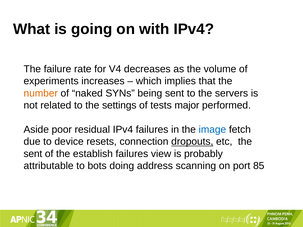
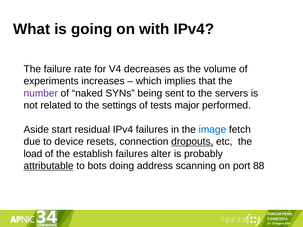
number colour: orange -> purple
poor: poor -> start
sent at (33, 154): sent -> load
view: view -> alter
attributable underline: none -> present
85: 85 -> 88
